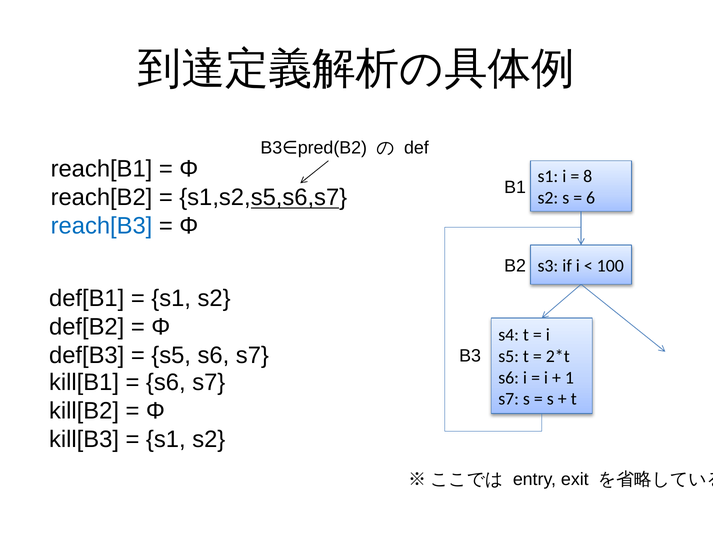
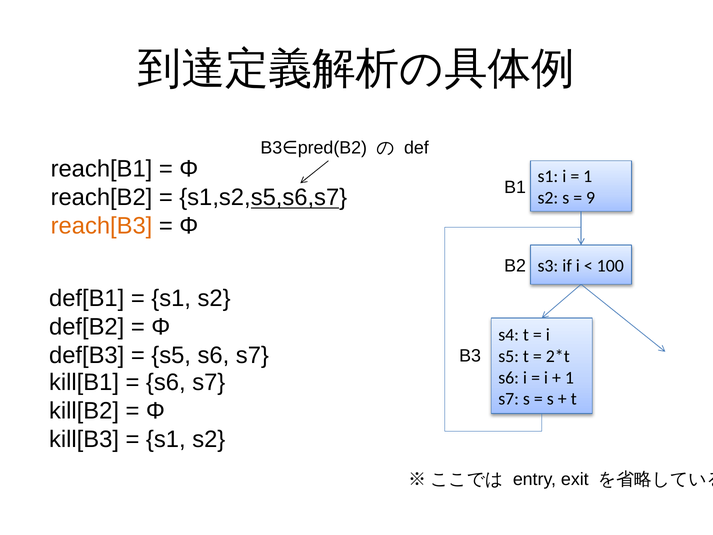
8 at (588, 176): 8 -> 1
6: 6 -> 9
reach[B3 colour: blue -> orange
